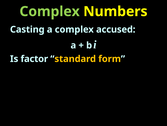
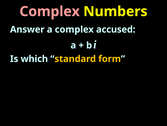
Complex at (50, 11) colour: light green -> pink
Casting: Casting -> Answer
factor: factor -> which
